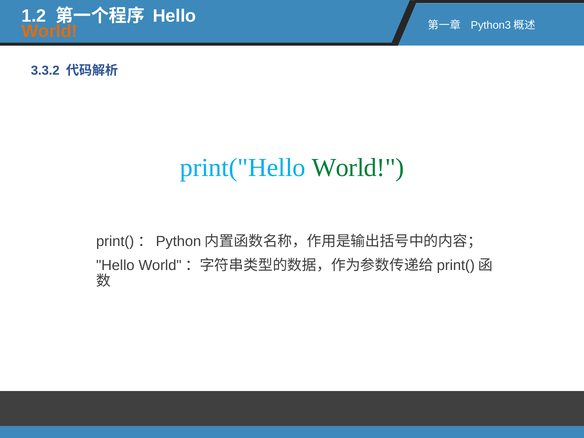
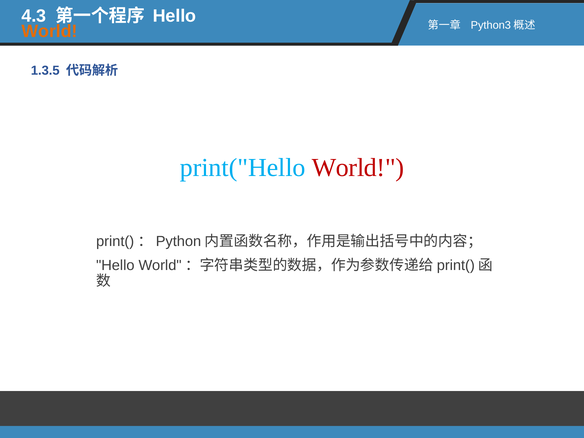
1.2: 1.2 -> 4.3
3.3.2: 3.3.2 -> 1.3.5
World at (358, 168) colour: green -> red
